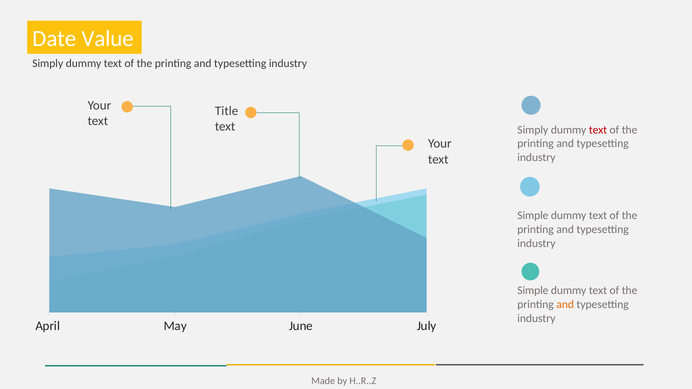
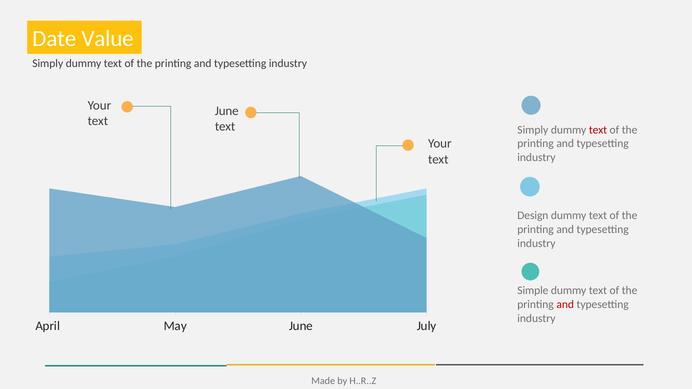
Title at (227, 111): Title -> June
Simple at (533, 216): Simple -> Design
and at (565, 305) colour: orange -> red
